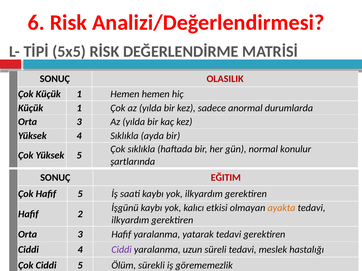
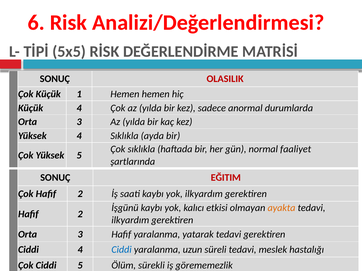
1 at (79, 108): 1 -> 4
konulur: konulur -> faaliyet
Çok Hafif 5: 5 -> 2
Ciddi at (122, 250) colour: purple -> blue
